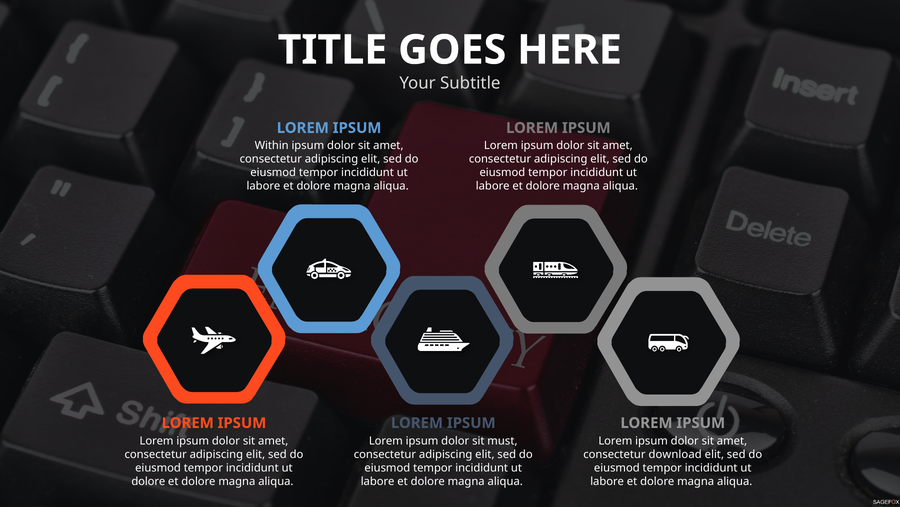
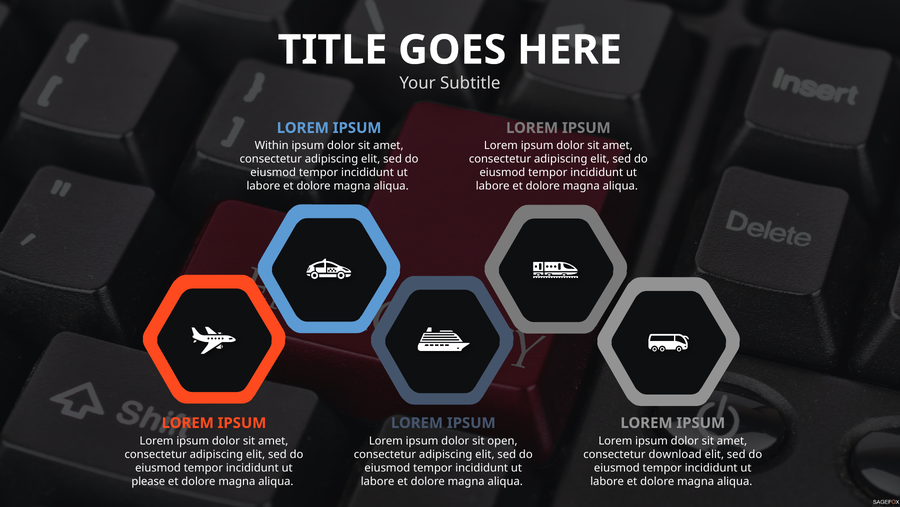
must: must -> open
dolore at (148, 481): dolore -> please
